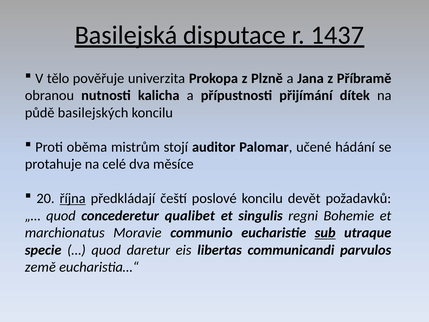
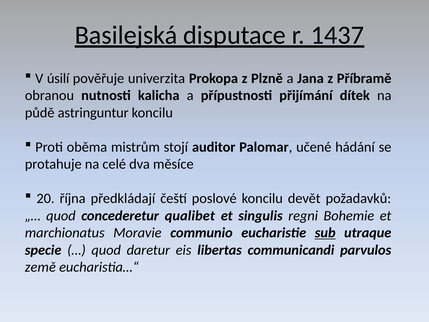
tělo: tělo -> úsilí
basilejských: basilejských -> astringuntur
října underline: present -> none
